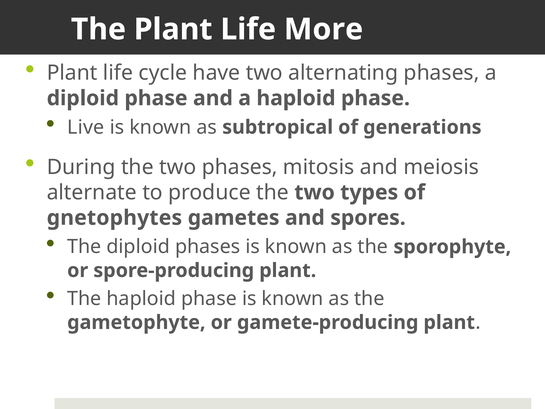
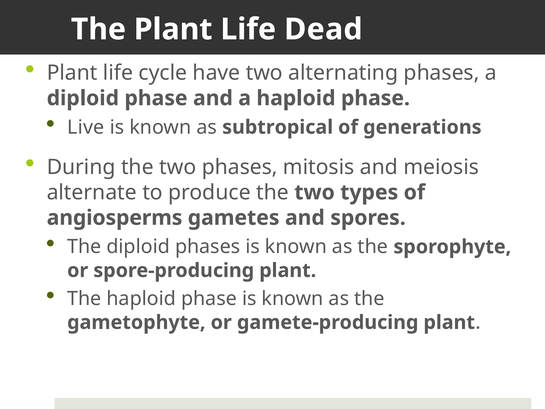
More: More -> Dead
gnetophytes: gnetophytes -> angiosperms
